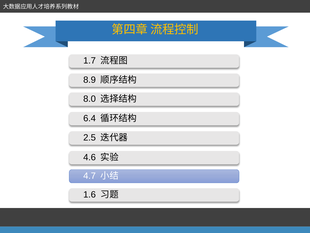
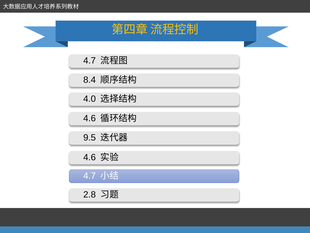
1.7 at (90, 61): 1.7 -> 4.7
8.9: 8.9 -> 8.4
8.0: 8.0 -> 4.0
6.4 at (90, 118): 6.4 -> 4.6
2.5: 2.5 -> 9.5
1.6: 1.6 -> 2.8
